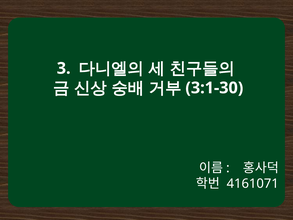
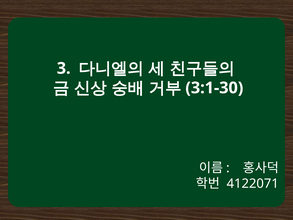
4161071: 4161071 -> 4122071
